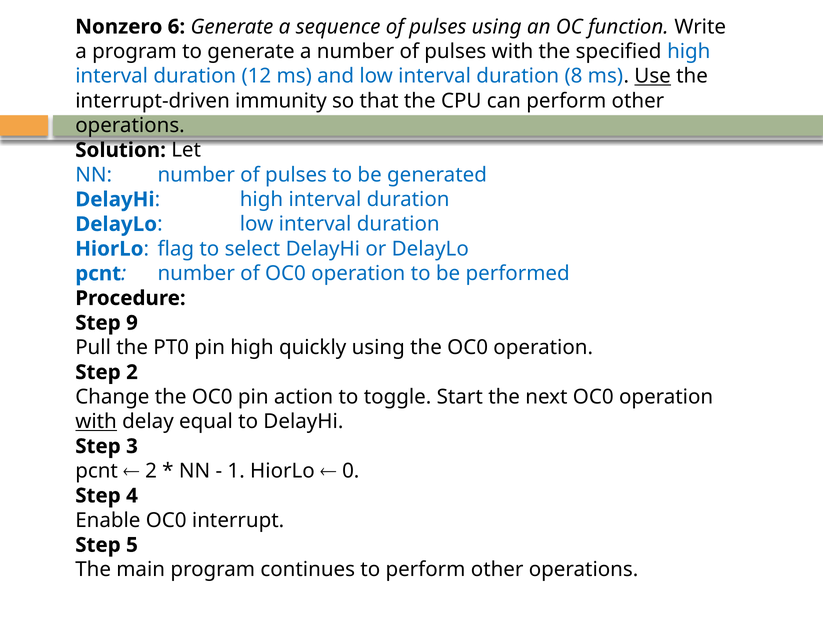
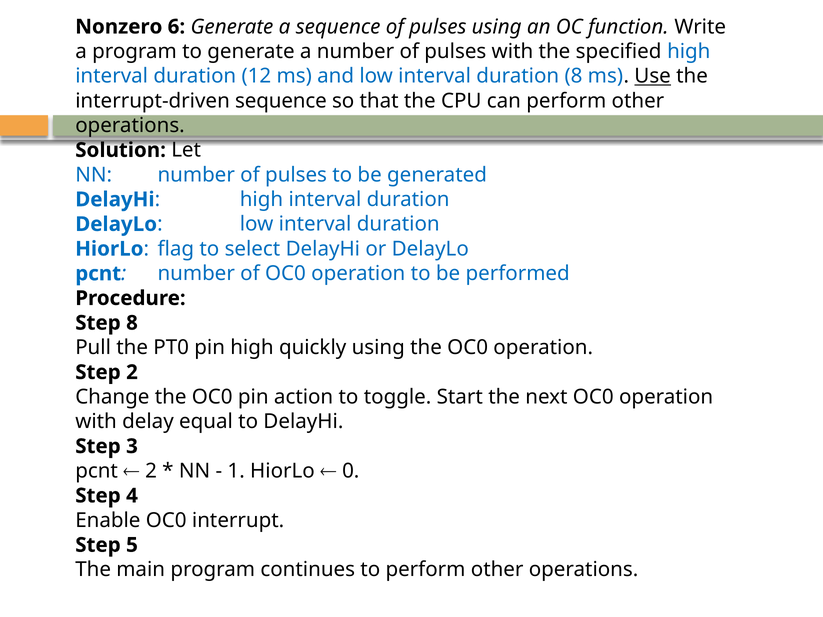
interrupt-driven immunity: immunity -> sequence
Step 9: 9 -> 8
with at (96, 422) underline: present -> none
